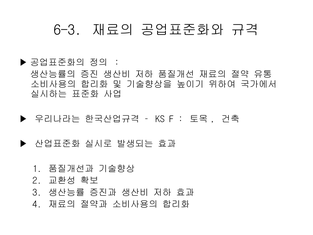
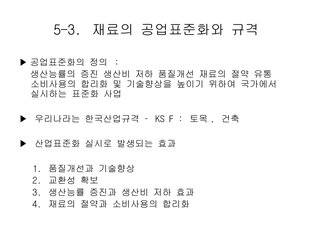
6-3: 6-3 -> 5-3
